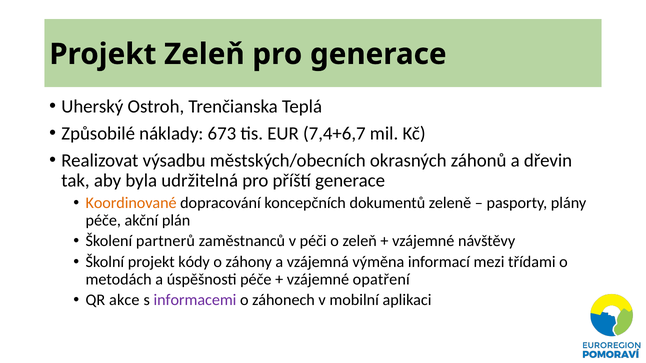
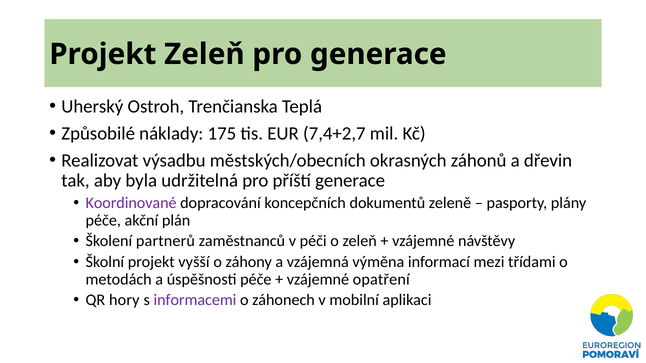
673: 673 -> 175
7,4+6,7: 7,4+6,7 -> 7,4+2,7
Koordinované colour: orange -> purple
kódy: kódy -> vyšší
akce: akce -> hory
